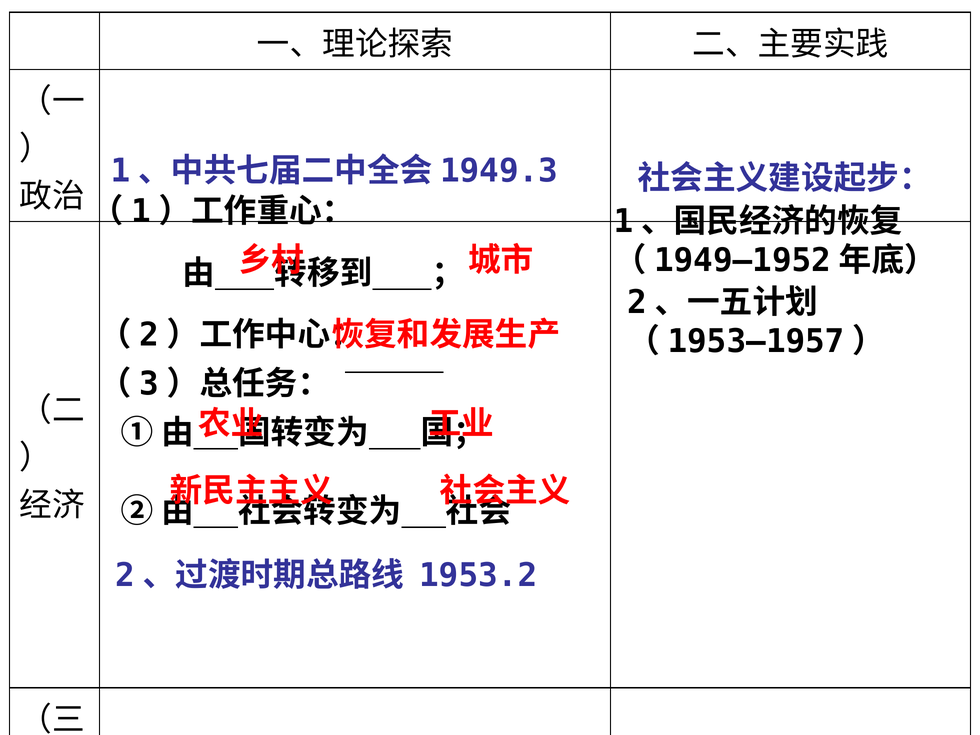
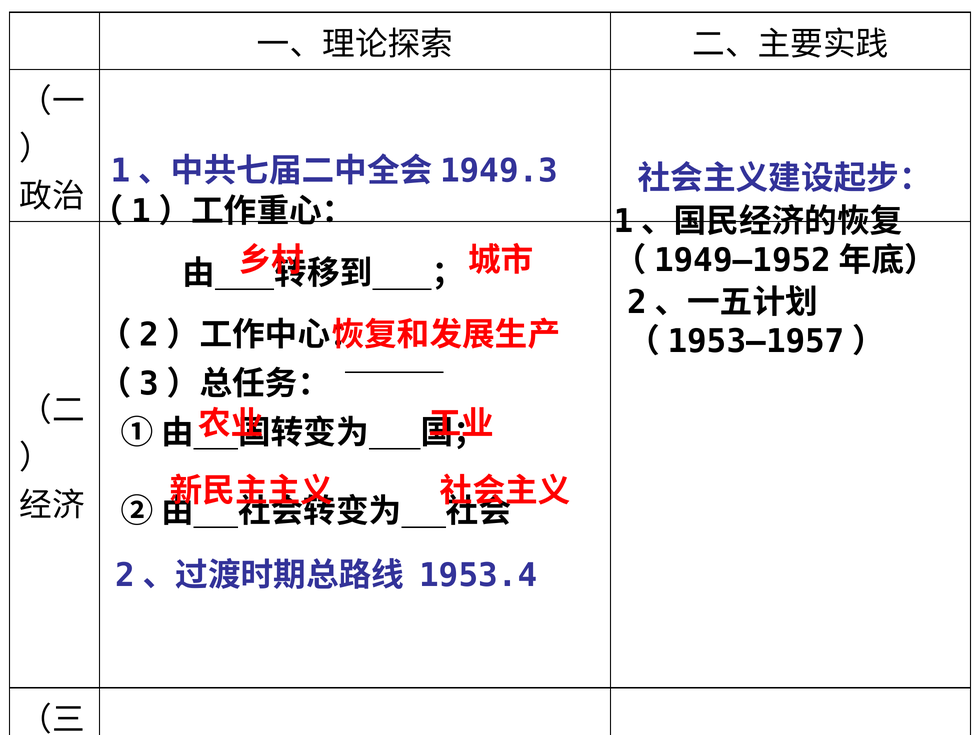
1953.2: 1953.2 -> 1953.4
